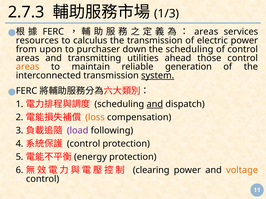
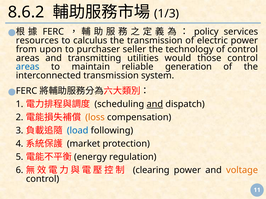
2.7.3: 2.7.3 -> 8.6.2
areas at (206, 32): areas -> policy
down: down -> seller
the scheduling: scheduling -> technology
ahead: ahead -> would
areas at (28, 67) colour: orange -> blue
system underline: present -> none
load colour: purple -> blue
control at (84, 144): control -> market
protection at (133, 157): protection -> regulation
